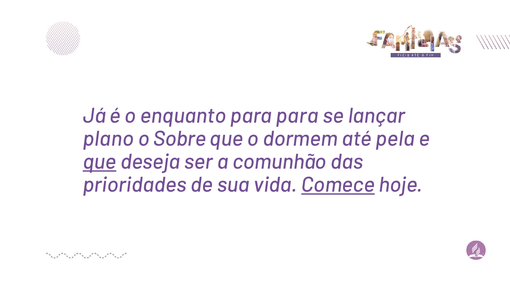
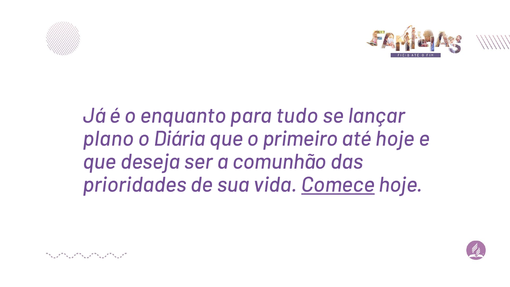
para para: para -> tudo
Sobre: Sobre -> Diária
dormem: dormem -> primeiro
até pela: pela -> hoje
que at (100, 162) underline: present -> none
